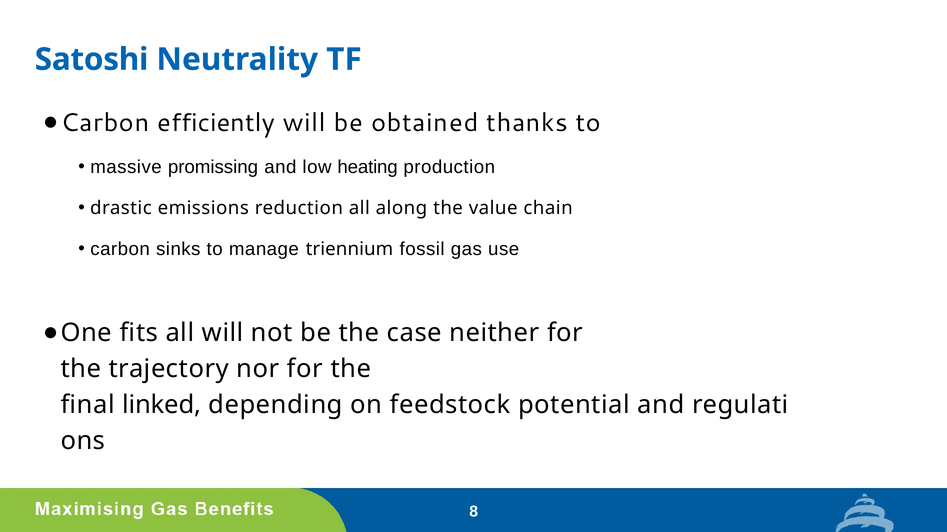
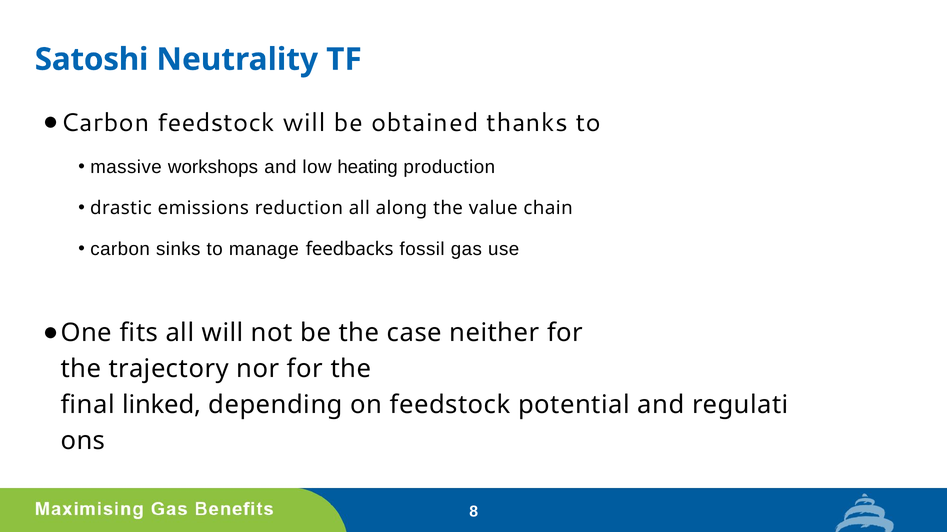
Carbon efficiently: efficiently -> feedstock
promissing: promissing -> workshops
triennium: triennium -> feedbacks
